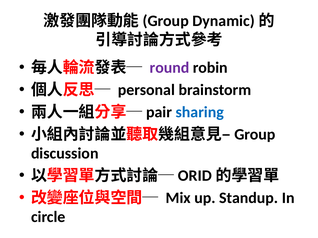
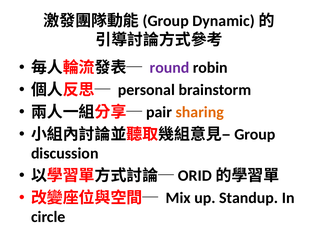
sharing colour: blue -> orange
